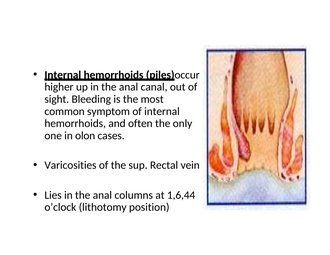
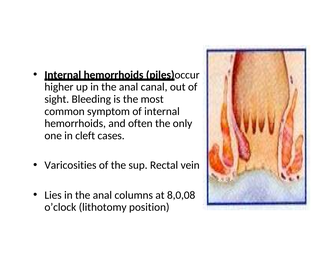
olon: olon -> cleft
1,6,44: 1,6,44 -> 8,0,08
